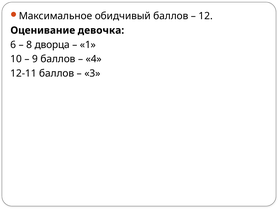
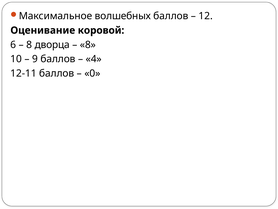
обидчивый: обидчивый -> волшебных
девочка: девочка -> коровой
1 at (88, 45): 1 -> 8
3: 3 -> 0
